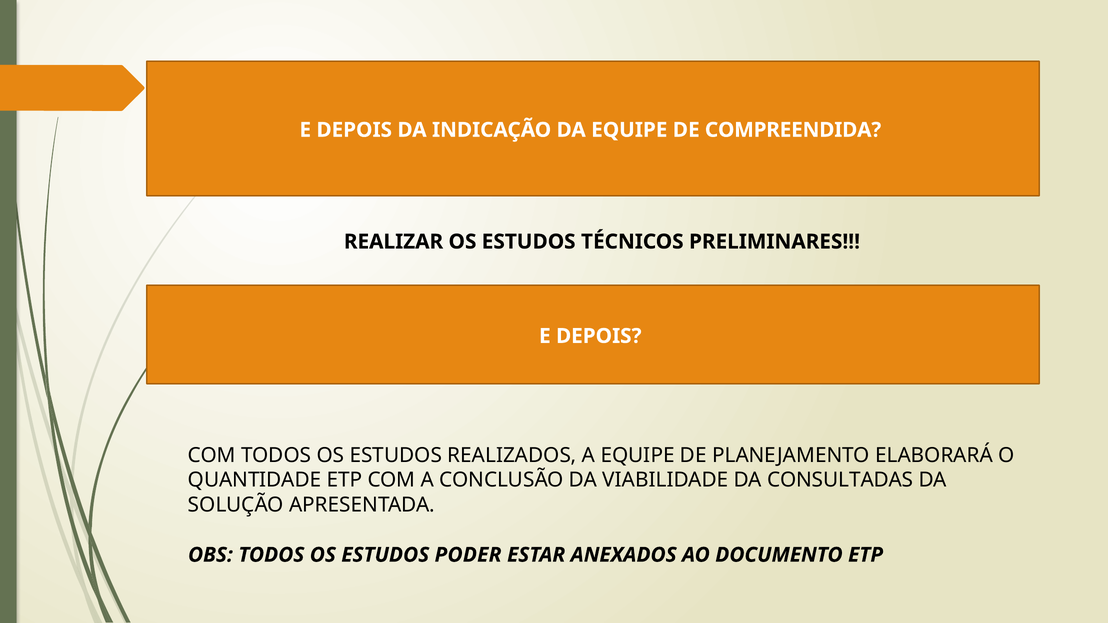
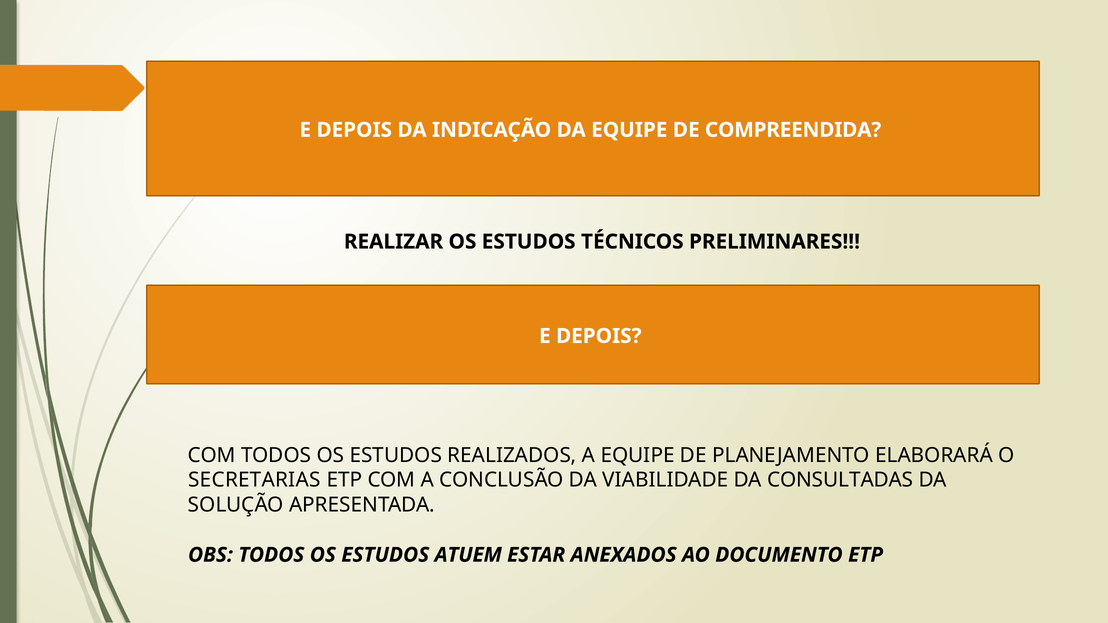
QUANTIDADE: QUANTIDADE -> SECRETARIAS
PODER: PODER -> ATUEM
